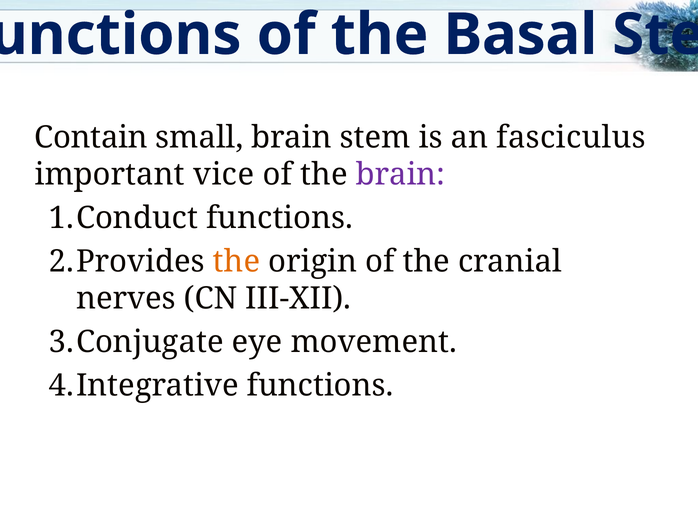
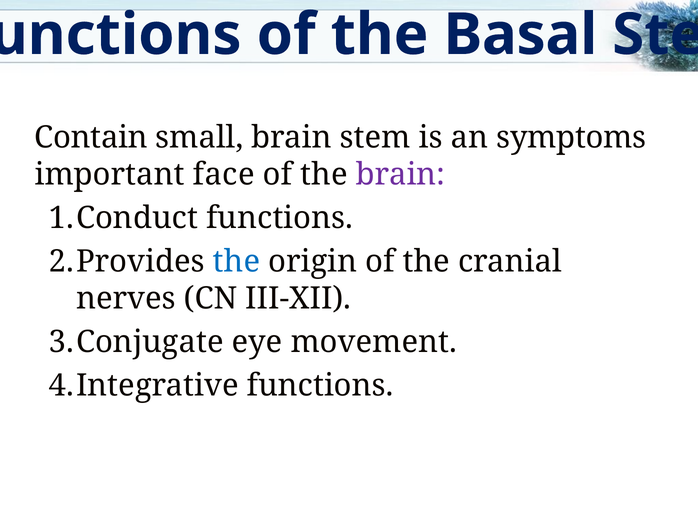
fasciculus: fasciculus -> symptoms
vice: vice -> face
the at (237, 262) colour: orange -> blue
